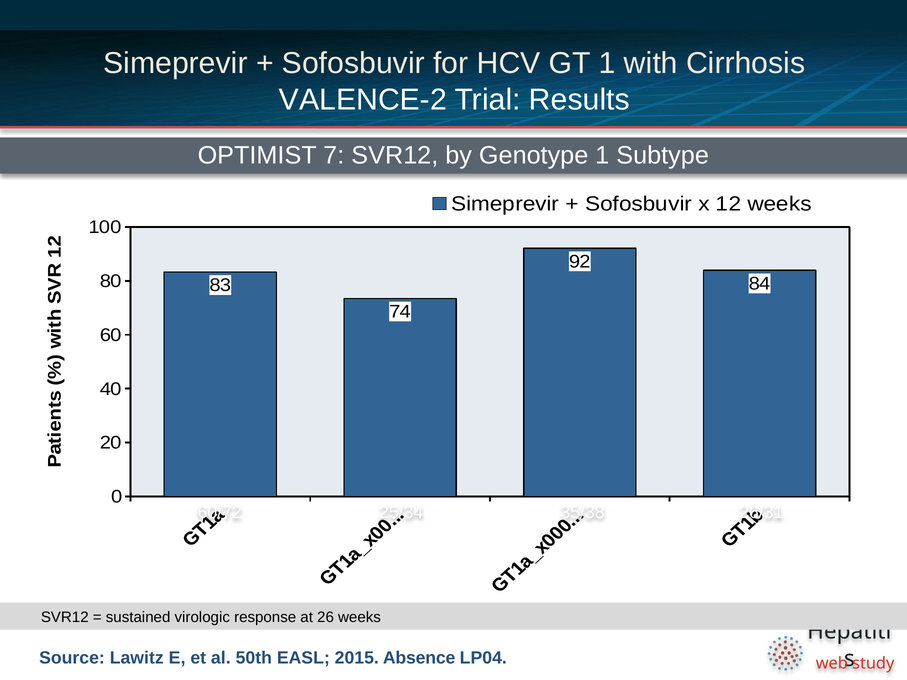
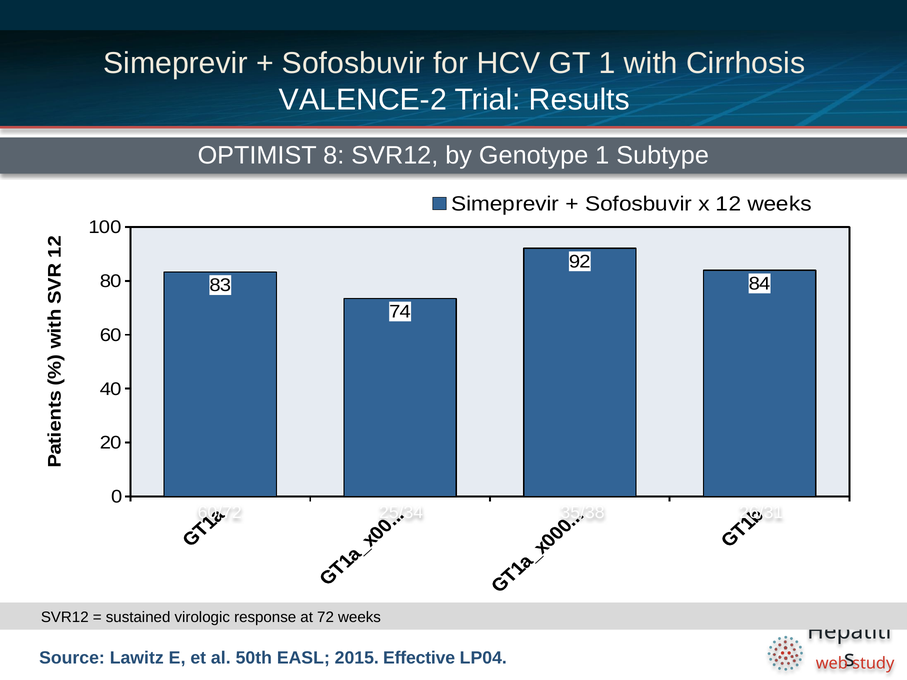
7: 7 -> 8
26: 26 -> 72
Absence: Absence -> Effective
